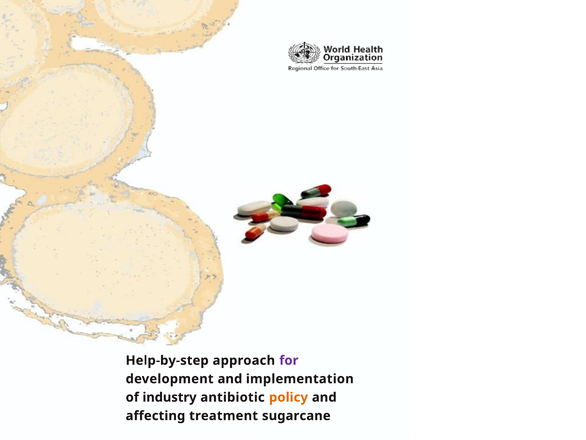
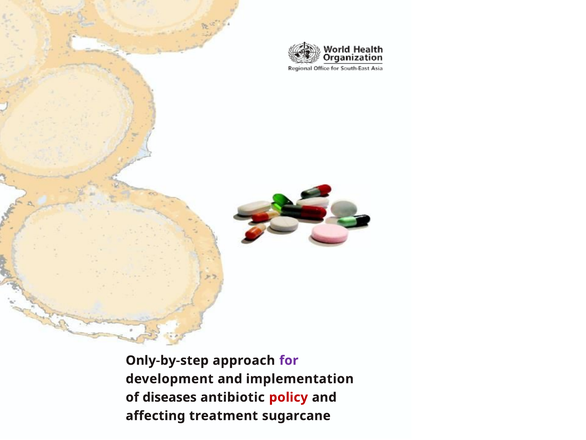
Help-by-step: Help-by-step -> Only-by-step
industry: industry -> diseases
policy colour: orange -> red
